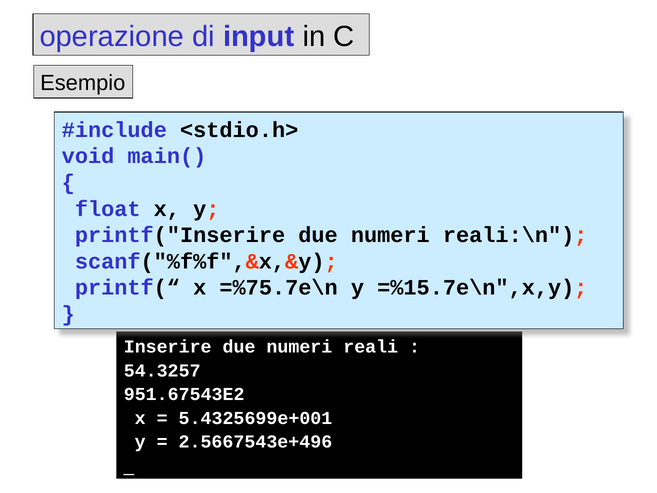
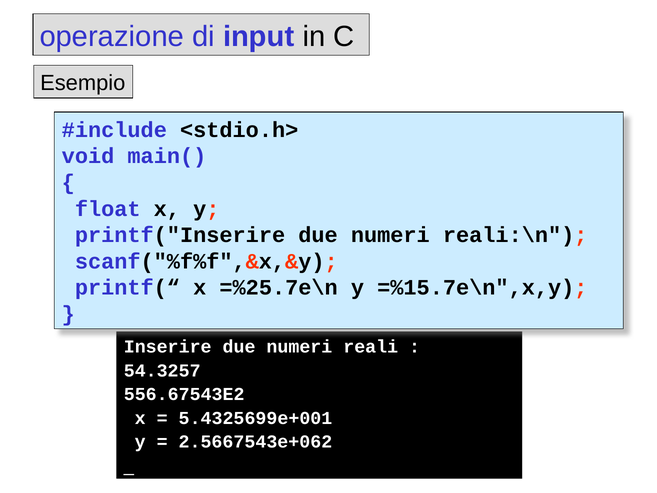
=%75.7e\n: =%75.7e\n -> =%25.7e\n
951.67543E2: 951.67543E2 -> 556.67543E2
2.5667543e+496: 2.5667543e+496 -> 2.5667543e+062
